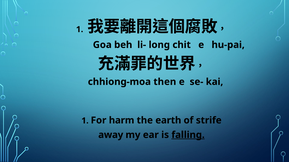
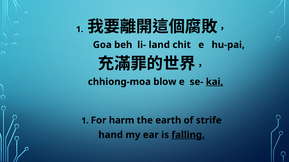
long: long -> land
then: then -> blow
kai underline: none -> present
away: away -> hand
